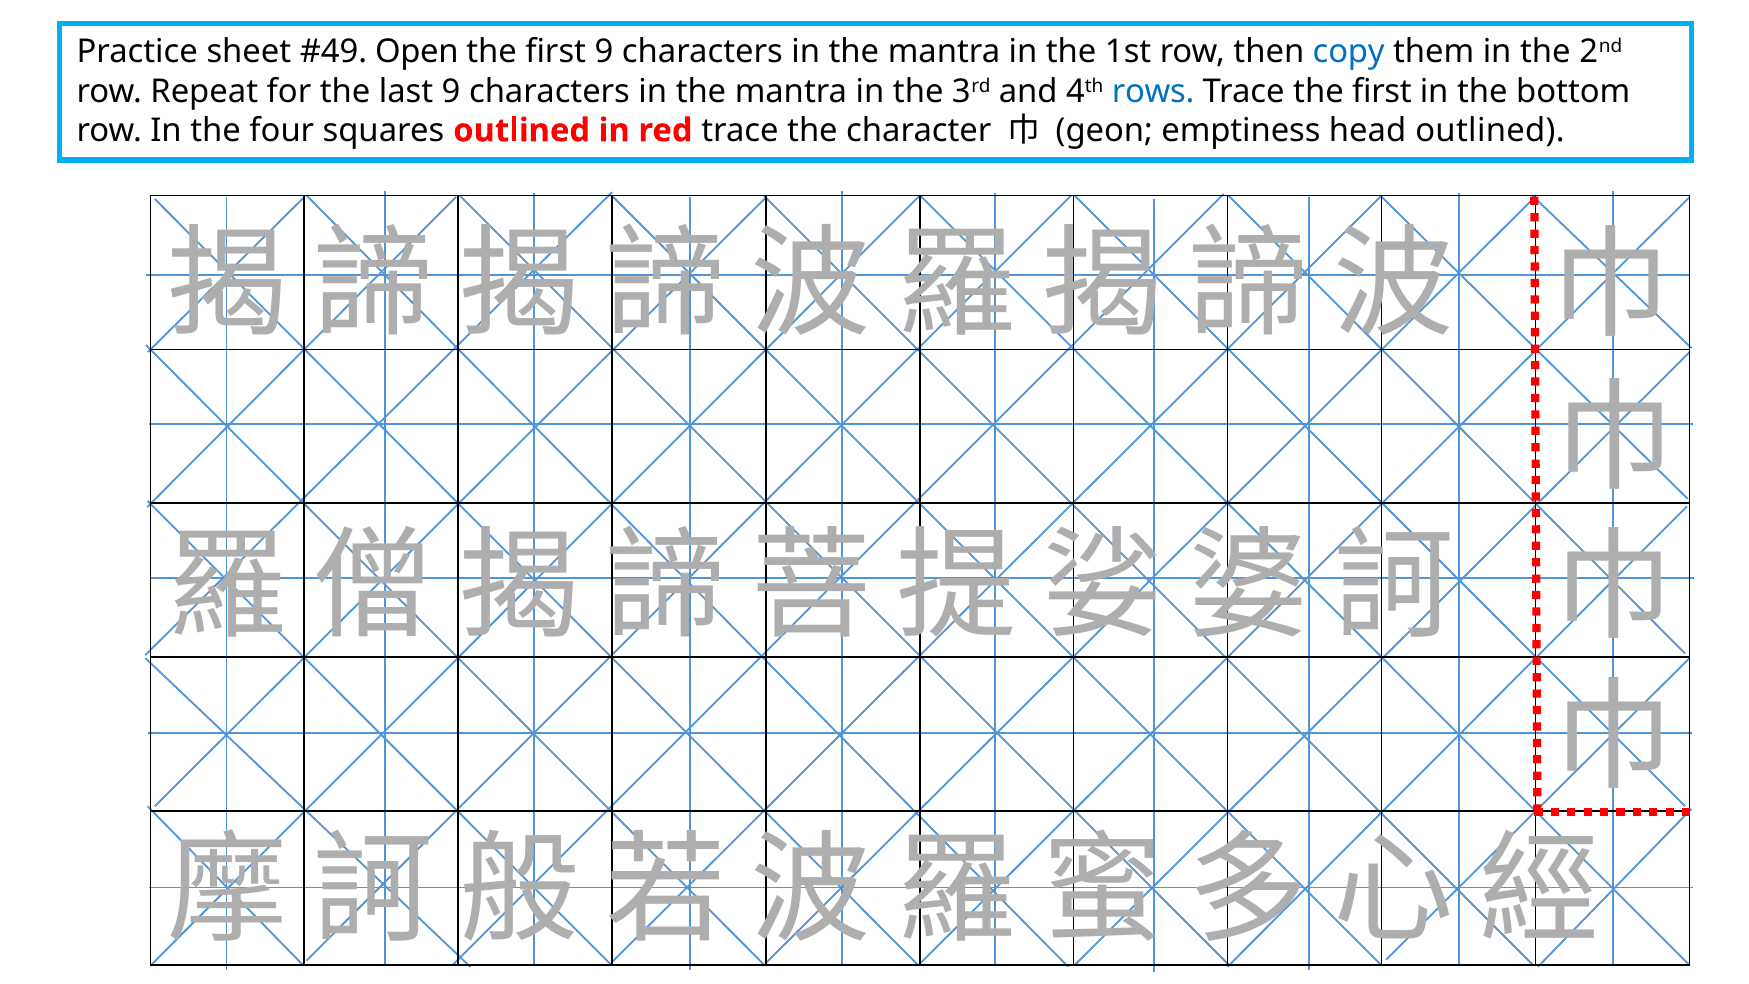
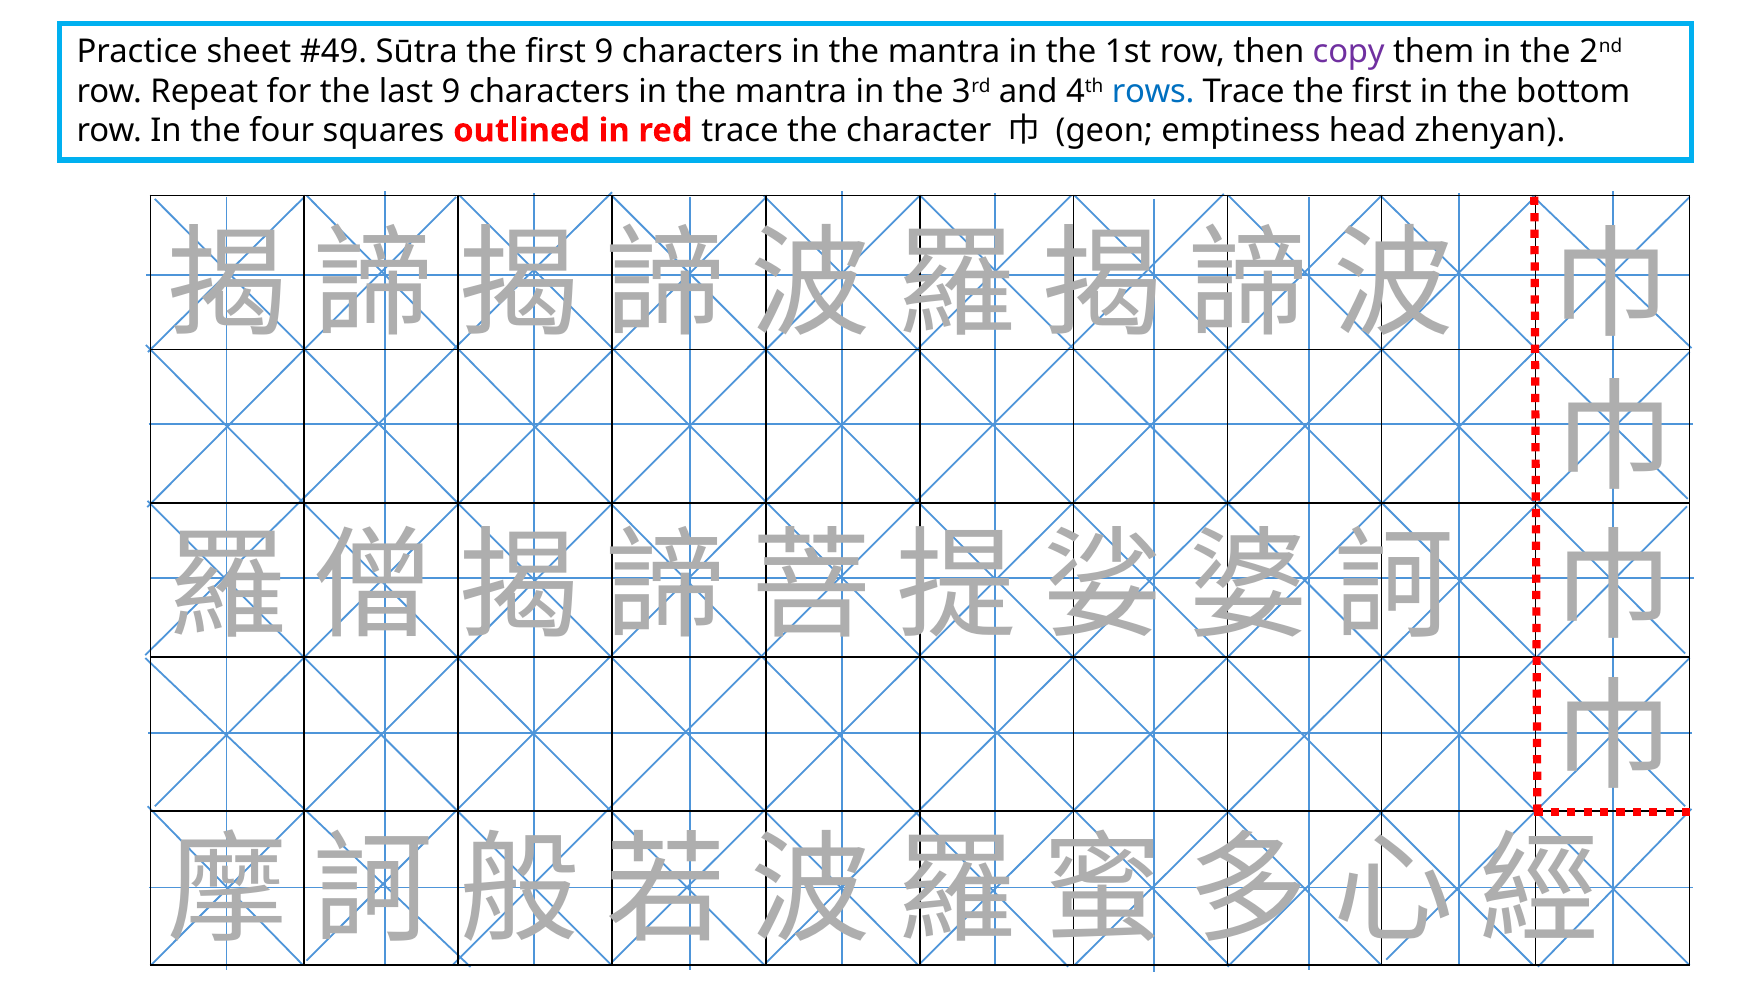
Open: Open -> Sūtra
copy colour: blue -> purple
head outlined: outlined -> zhenyan
